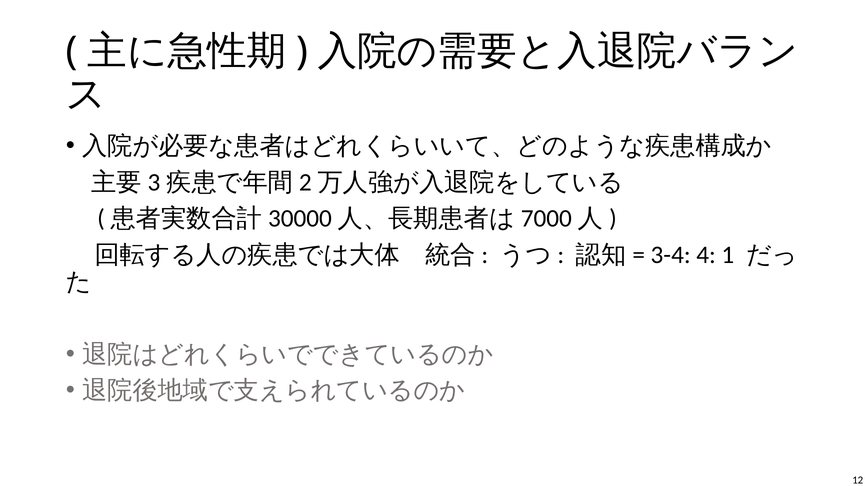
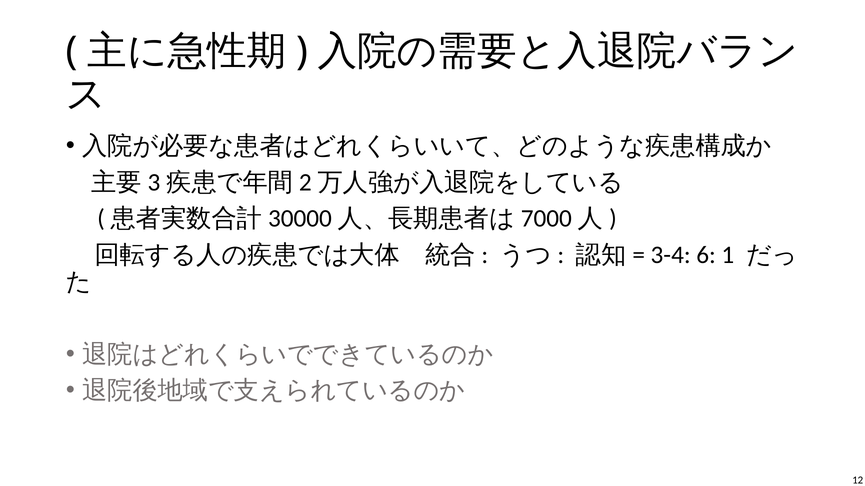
4: 4 -> 6
